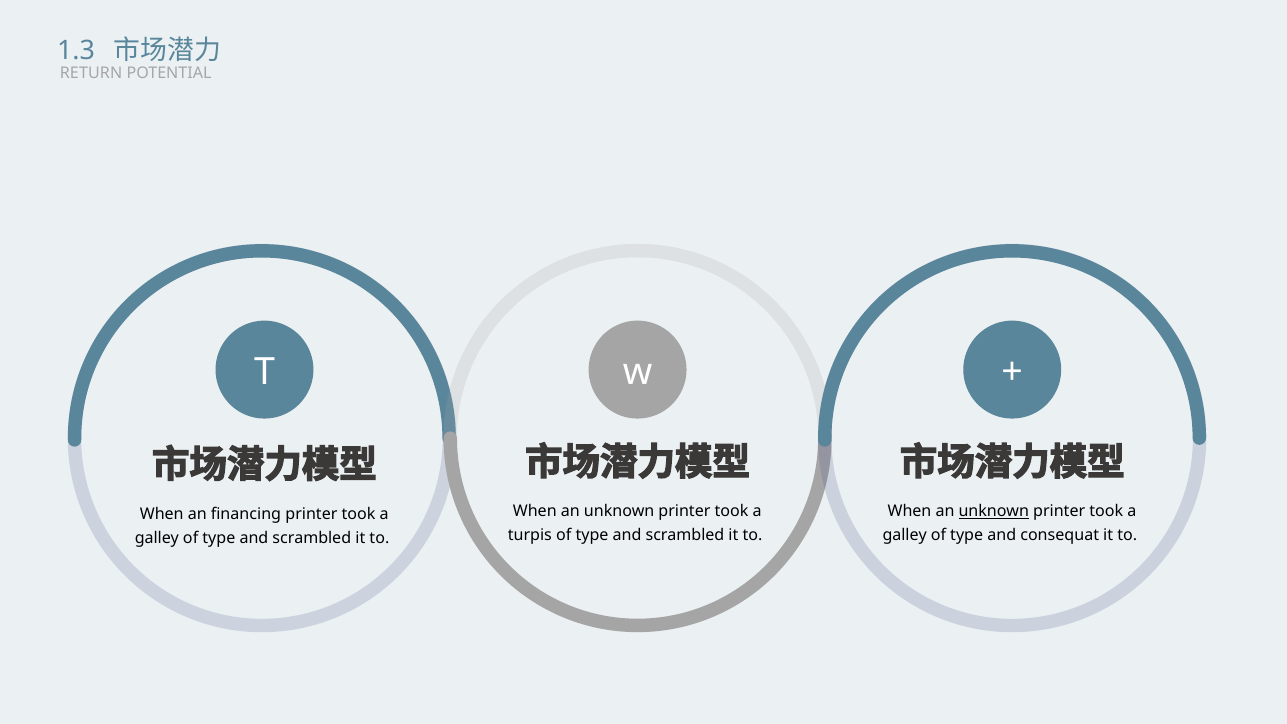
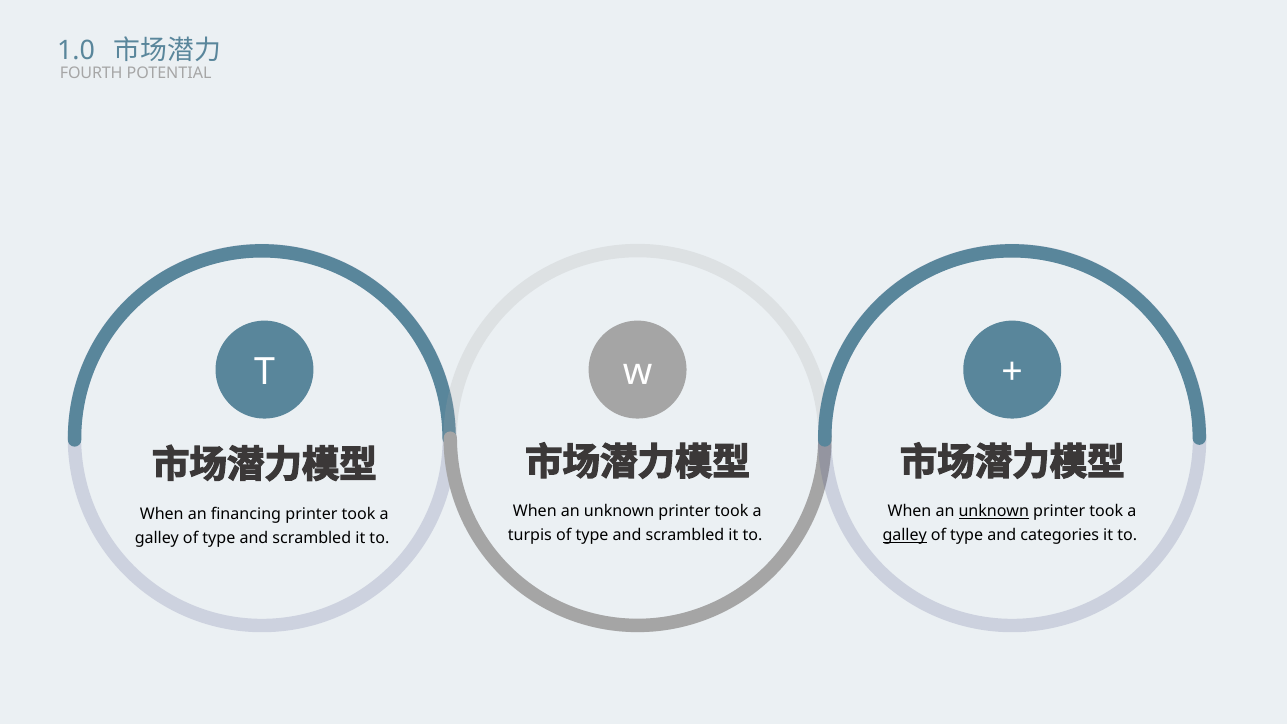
1.3: 1.3 -> 1.0
RETURN: RETURN -> FOURTH
galley at (905, 535) underline: none -> present
consequat: consequat -> categories
